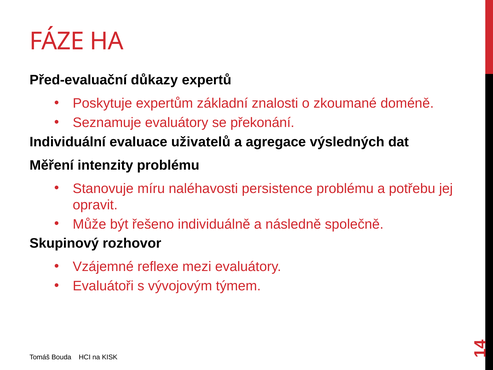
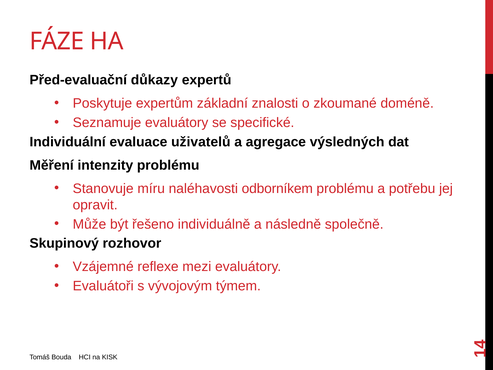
překonání: překonání -> specifické
persistence: persistence -> odborníkem
